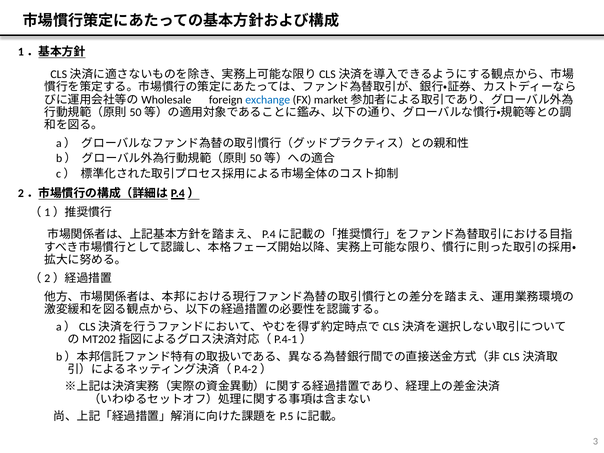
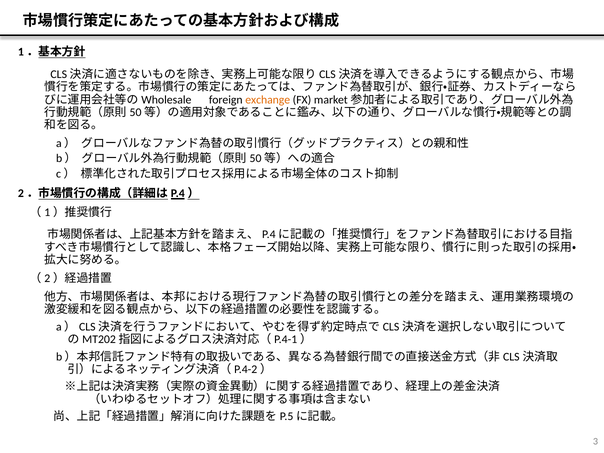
exchange colour: blue -> orange
